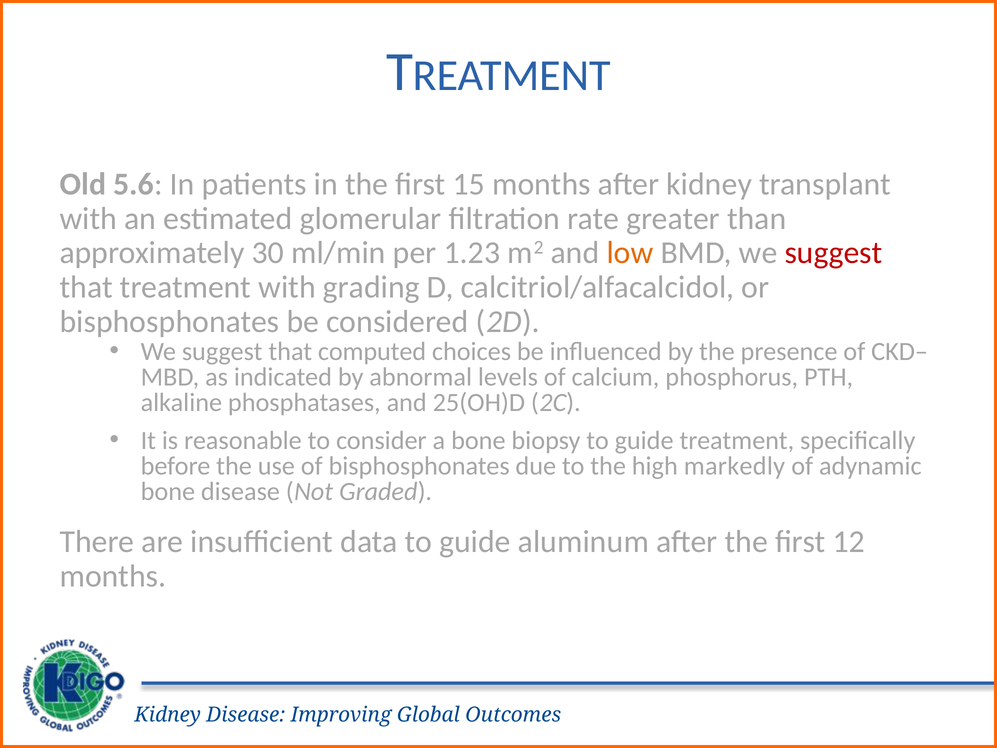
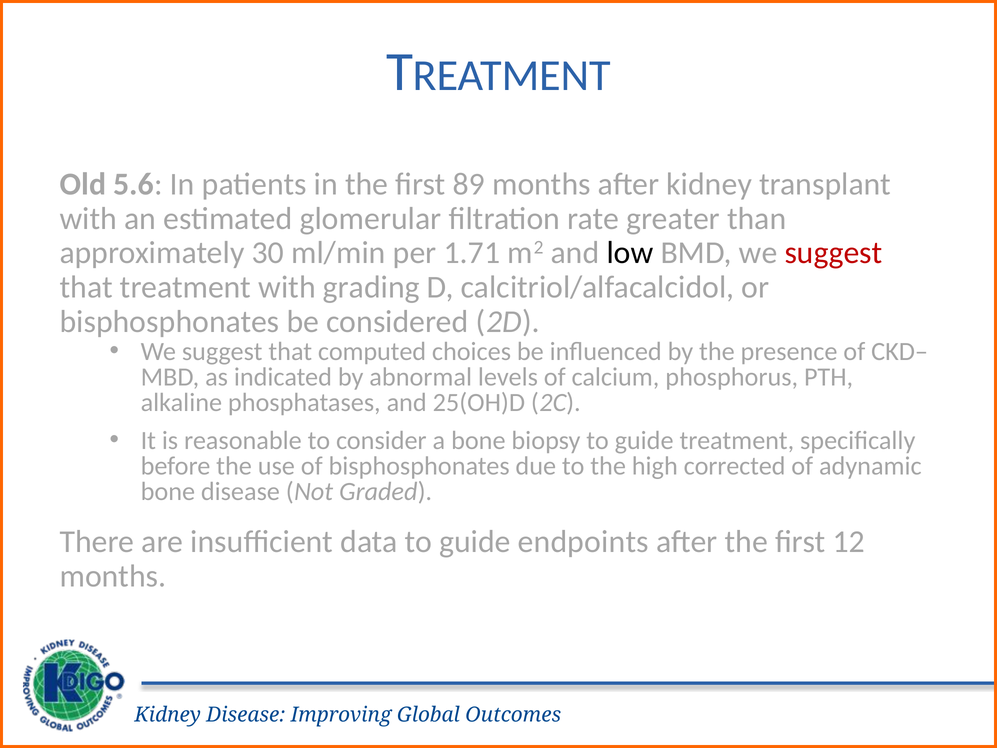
15: 15 -> 89
1.23: 1.23 -> 1.71
low colour: orange -> black
markedly: markedly -> corrected
aluminum: aluminum -> endpoints
